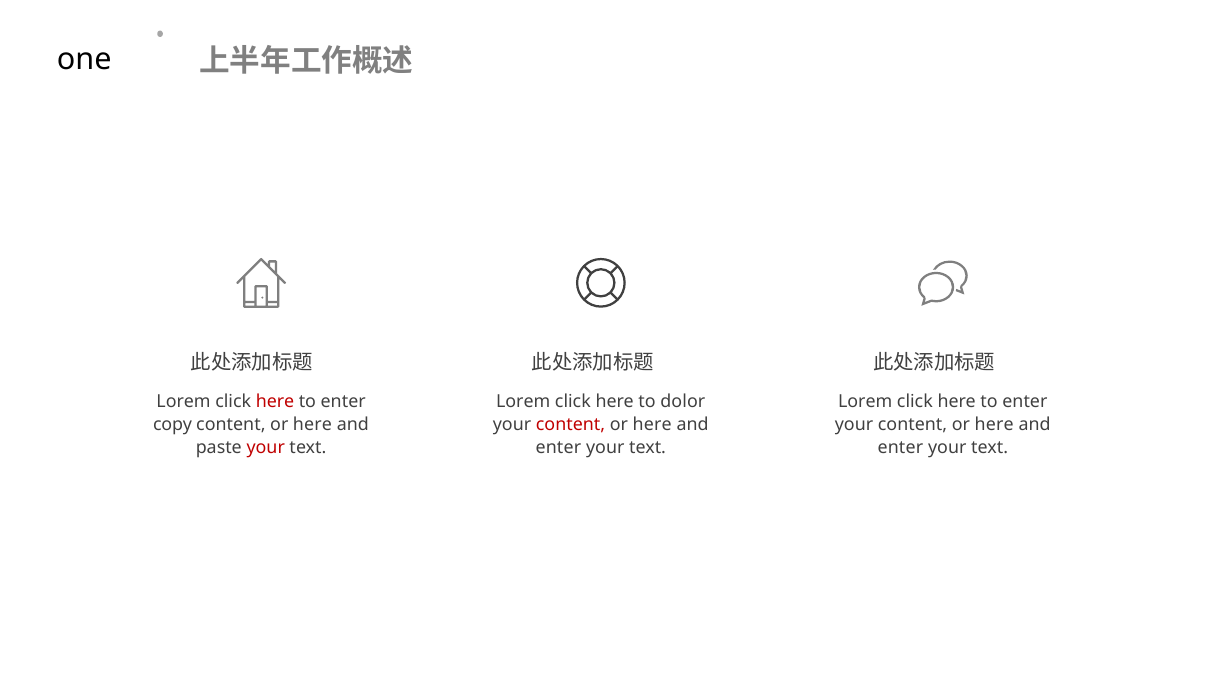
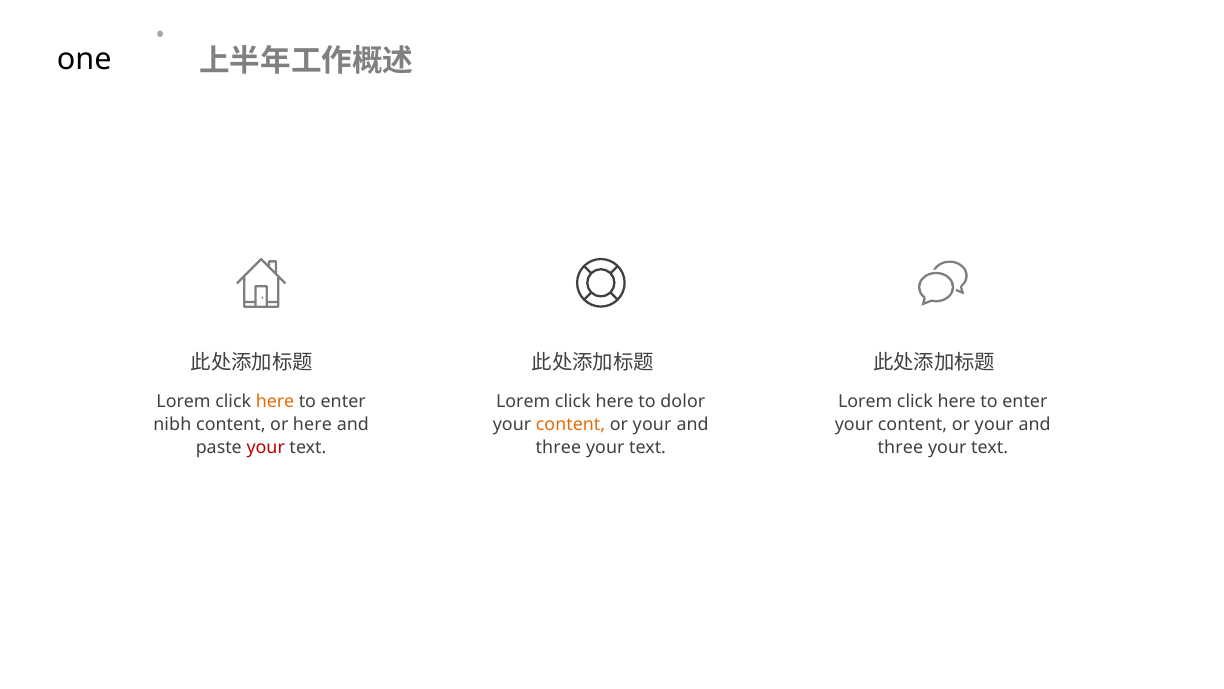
here at (275, 401) colour: red -> orange
copy: copy -> nibh
content at (571, 424) colour: red -> orange
here at (652, 424): here -> your
here at (994, 424): here -> your
enter at (558, 447): enter -> three
enter at (900, 447): enter -> three
